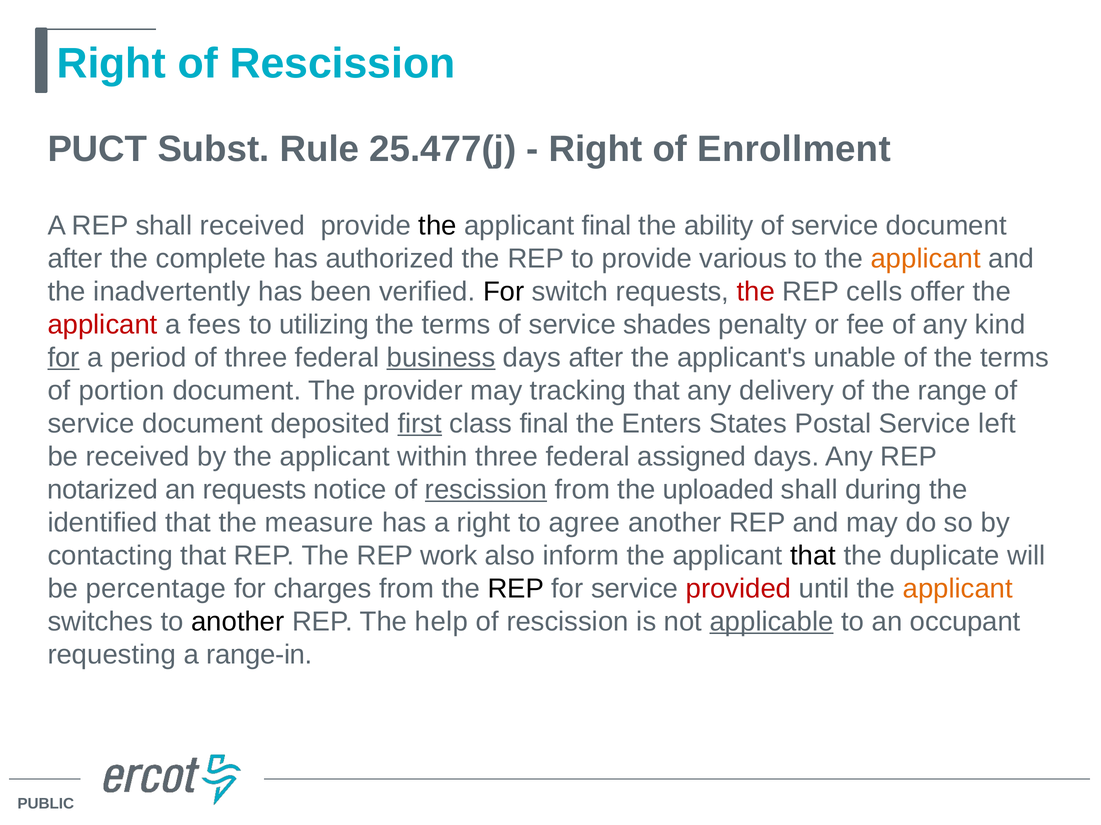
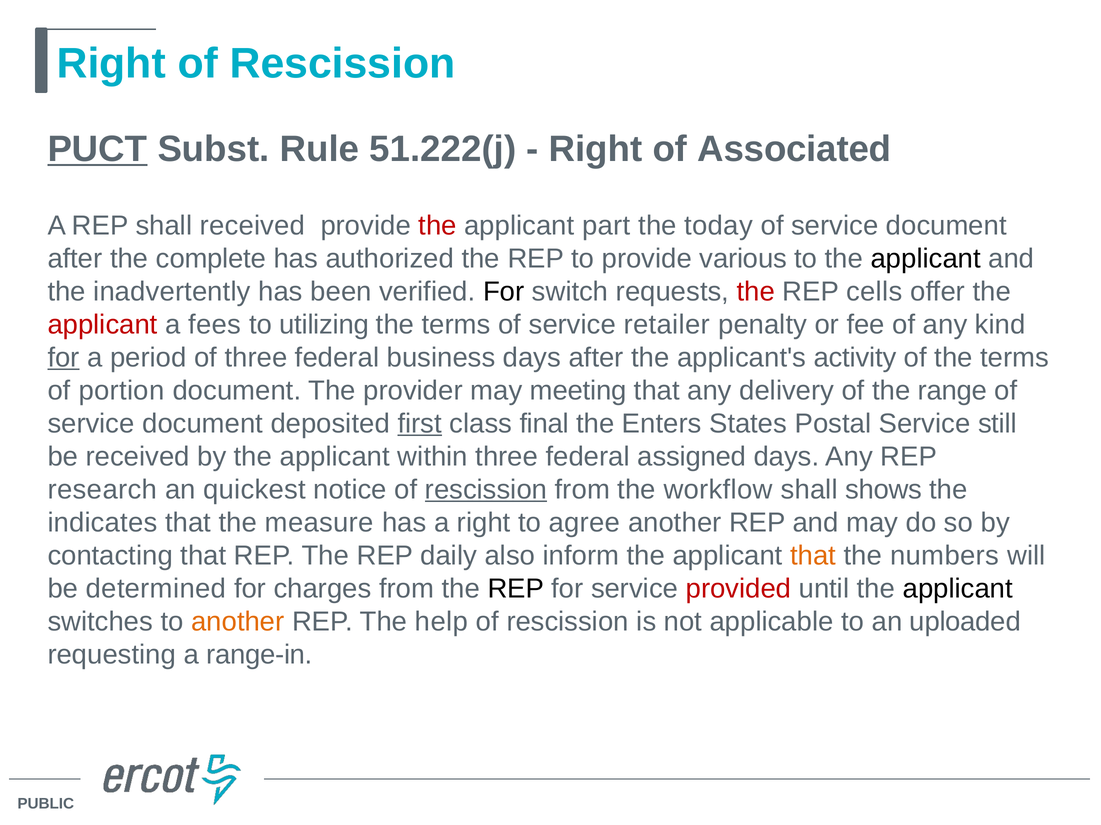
PUCT underline: none -> present
25.477(j: 25.477(j -> 51.222(j
Enrollment: Enrollment -> Associated
the at (438, 226) colour: black -> red
applicant final: final -> part
ability: ability -> today
applicant at (926, 259) colour: orange -> black
shades: shades -> retailer
business underline: present -> none
unable: unable -> activity
tracking: tracking -> meeting
left: left -> still
notarized: notarized -> research
an requests: requests -> quickest
uploaded: uploaded -> workflow
during: during -> shows
identified: identified -> indicates
work: work -> daily
that at (813, 556) colour: black -> orange
duplicate: duplicate -> numbers
percentage: percentage -> determined
applicant at (958, 589) colour: orange -> black
another at (238, 622) colour: black -> orange
applicable underline: present -> none
occupant: occupant -> uploaded
